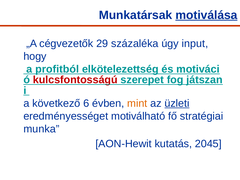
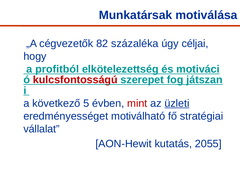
motiválása underline: present -> none
29: 29 -> 82
input: input -> céljai
6: 6 -> 5
mint colour: orange -> red
munka: munka -> vállalat
2045: 2045 -> 2055
